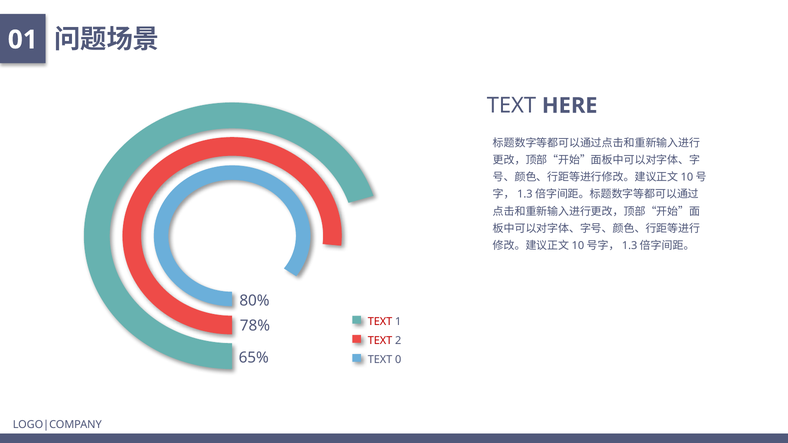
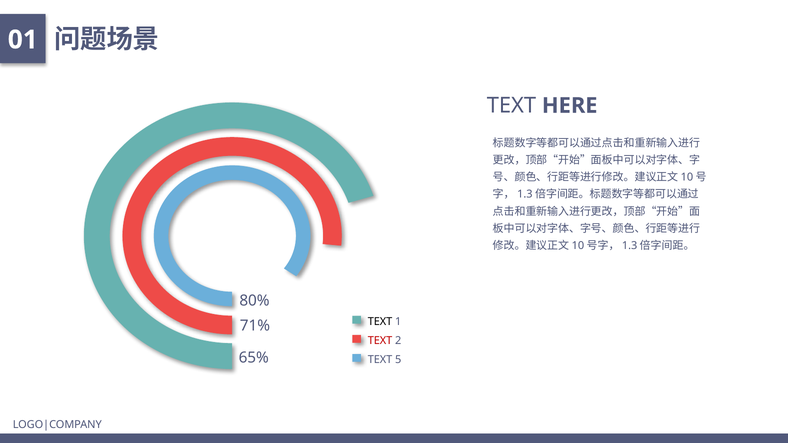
TEXT at (380, 322) colour: red -> black
78%: 78% -> 71%
0: 0 -> 5
